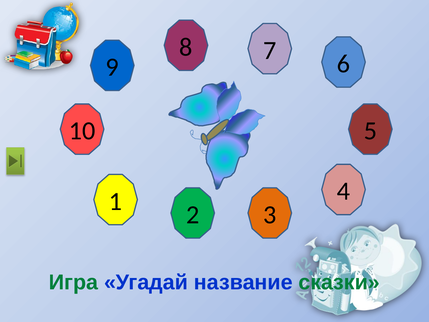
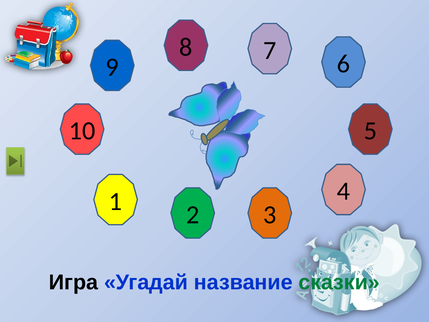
Игра colour: green -> black
